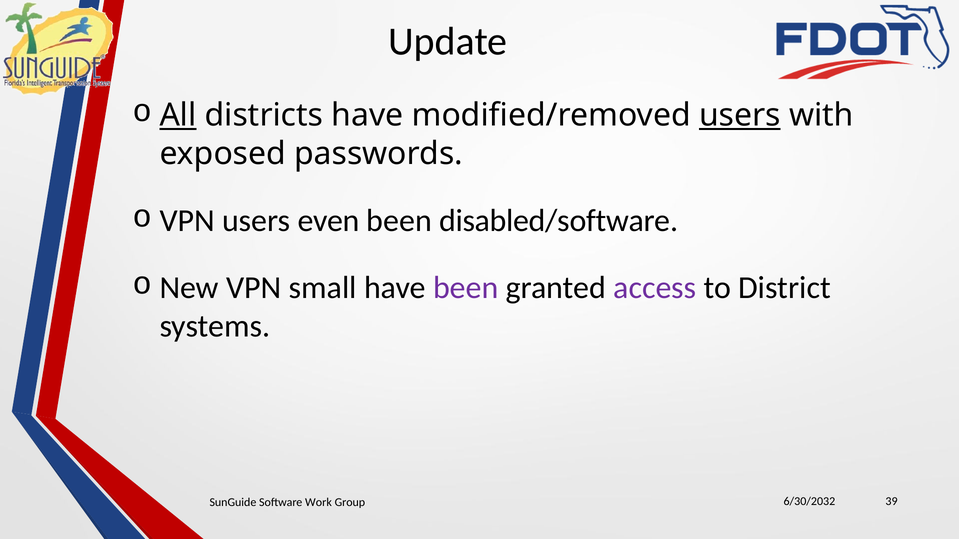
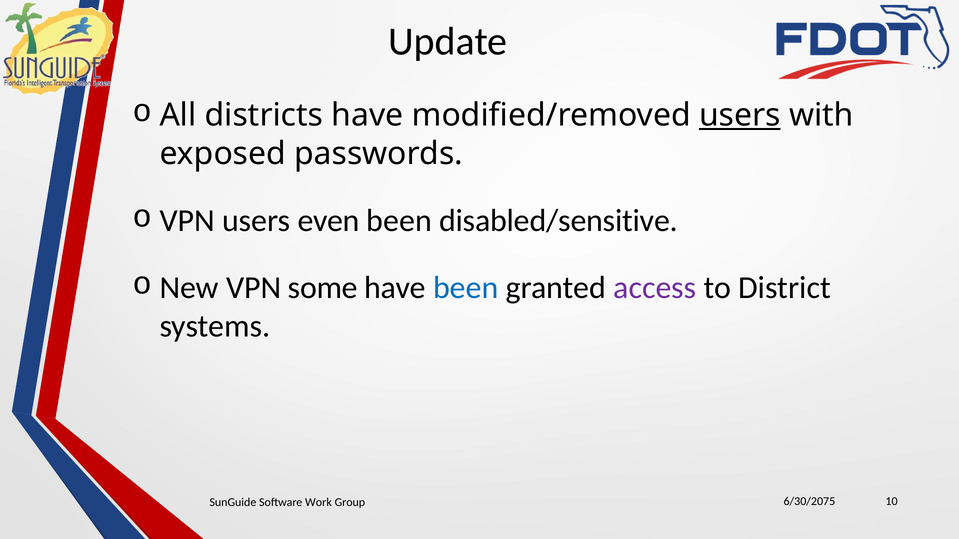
All underline: present -> none
disabled/software: disabled/software -> disabled/sensitive
small: small -> some
been at (466, 288) colour: purple -> blue
6/30/2032: 6/30/2032 -> 6/30/2075
39: 39 -> 10
